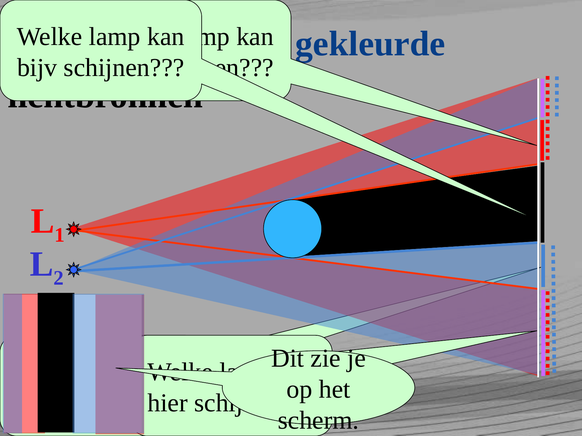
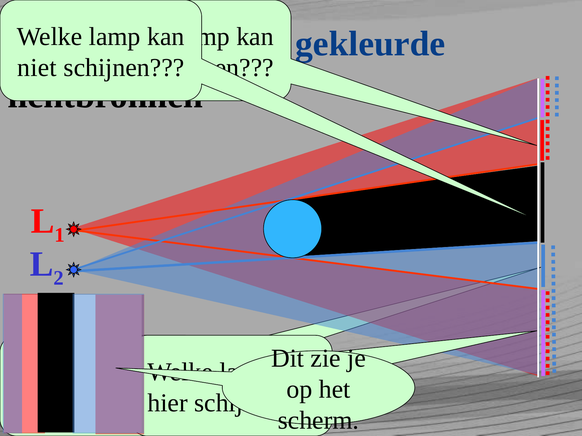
bijv: bijv -> niet
